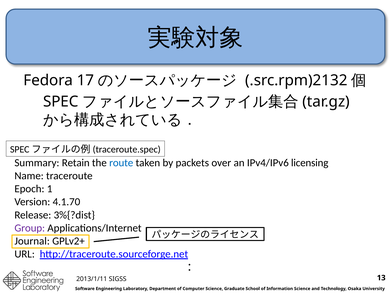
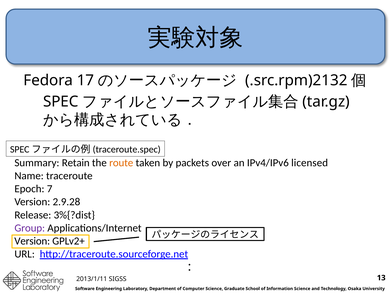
route colour: blue -> orange
licensing: licensing -> licensed
1: 1 -> 7
4.1.70: 4.1.70 -> 2.9.28
Journal at (32, 241): Journal -> Version
